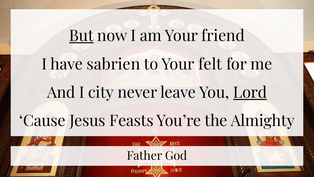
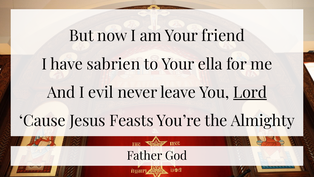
But underline: present -> none
felt: felt -> ella
city: city -> evil
